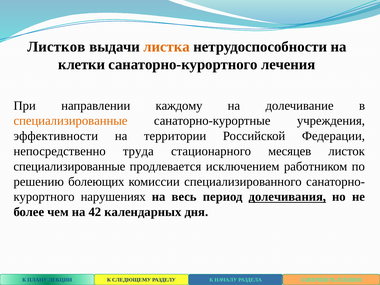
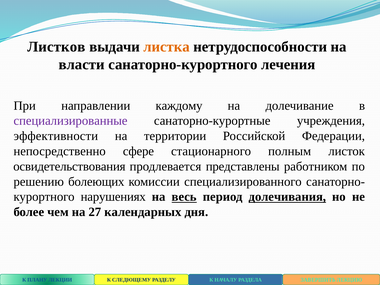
клетки: клетки -> власти
специализированные at (70, 121) colour: orange -> purple
труда: труда -> сфере
месяцев: месяцев -> полным
специализированные at (69, 166): специализированные -> освидетельствования
исключением: исключением -> представлены
весь underline: none -> present
42: 42 -> 27
